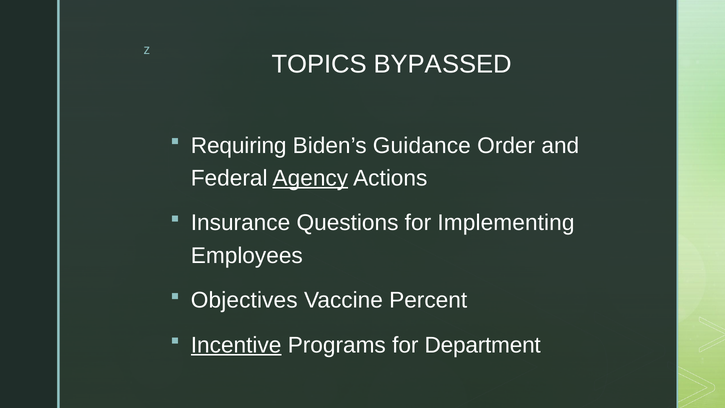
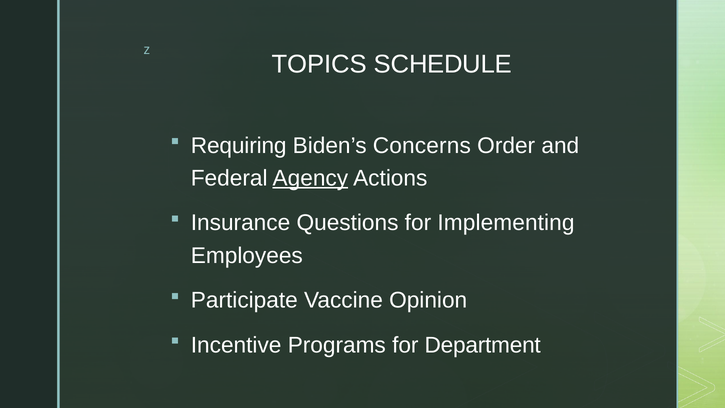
BYPASSED: BYPASSED -> SCHEDULE
Guidance: Guidance -> Concerns
Objectives: Objectives -> Participate
Percent: Percent -> Opinion
Incentive underline: present -> none
